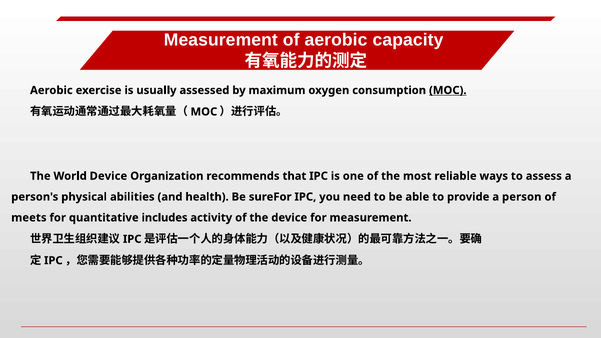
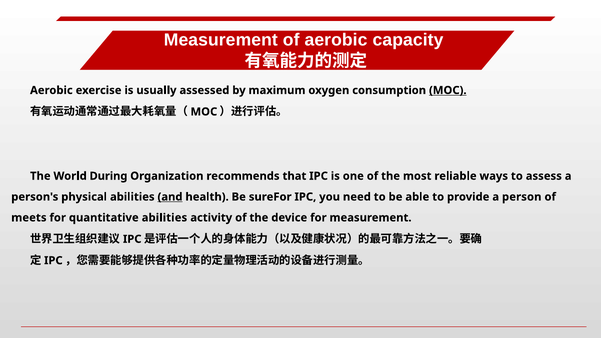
World Device: Device -> During
and underline: none -> present
quantitative includes: includes -> abilities
